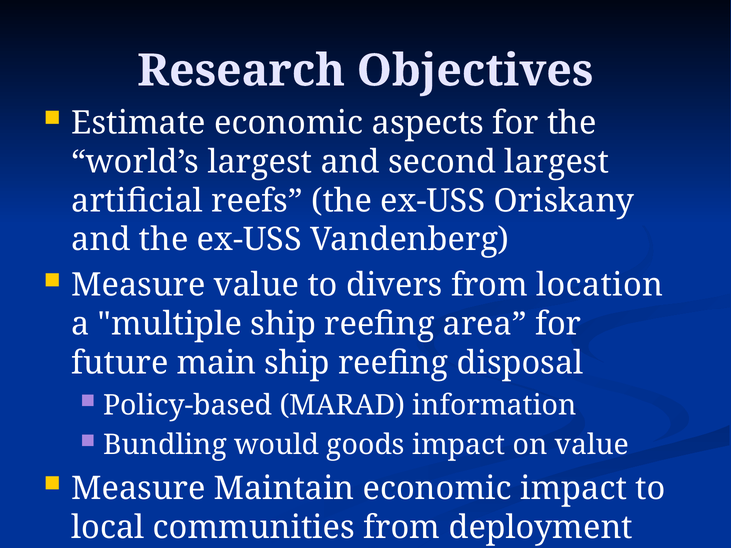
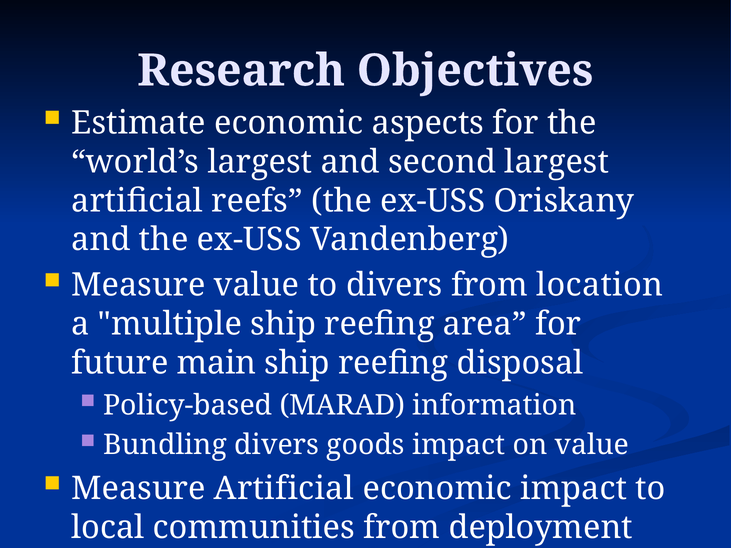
Bundling would: would -> divers
Measure Maintain: Maintain -> Artificial
